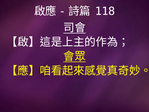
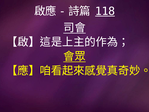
118 underline: none -> present
